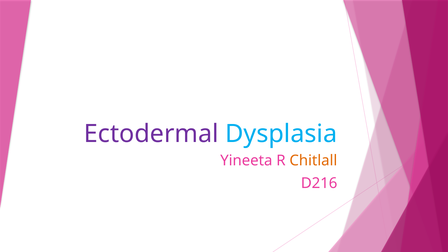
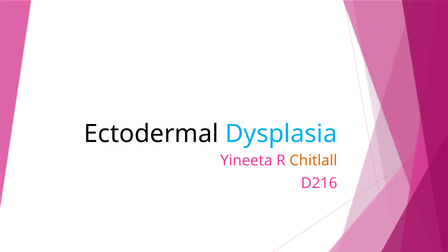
Ectodermal colour: purple -> black
